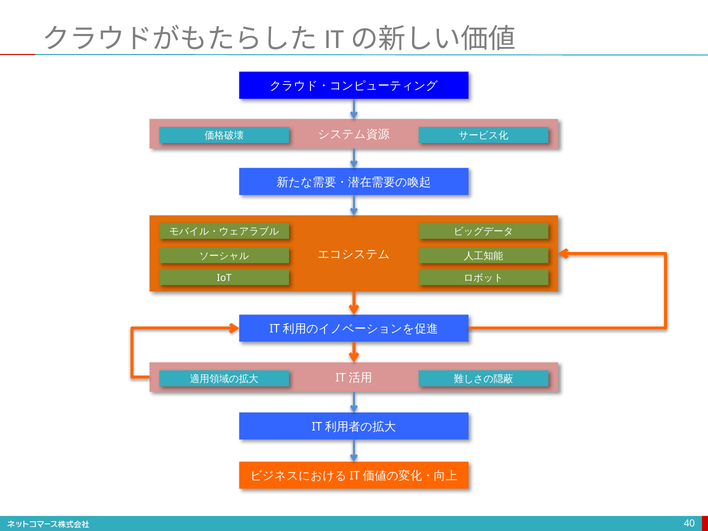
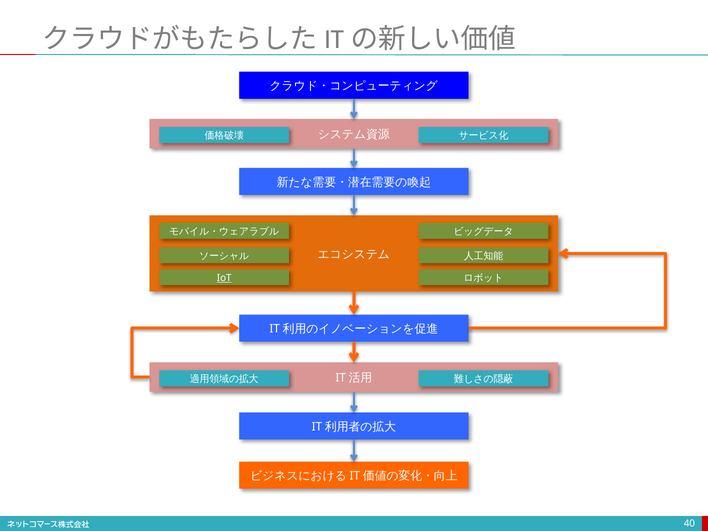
IoT underline: none -> present
